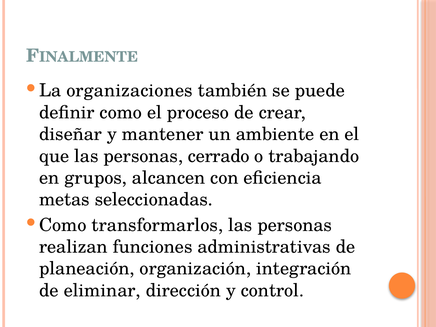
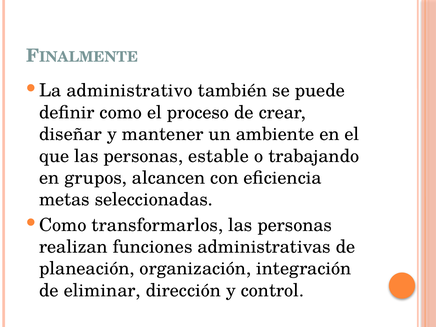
organizaciones: organizaciones -> administrativo
cerrado: cerrado -> estable
